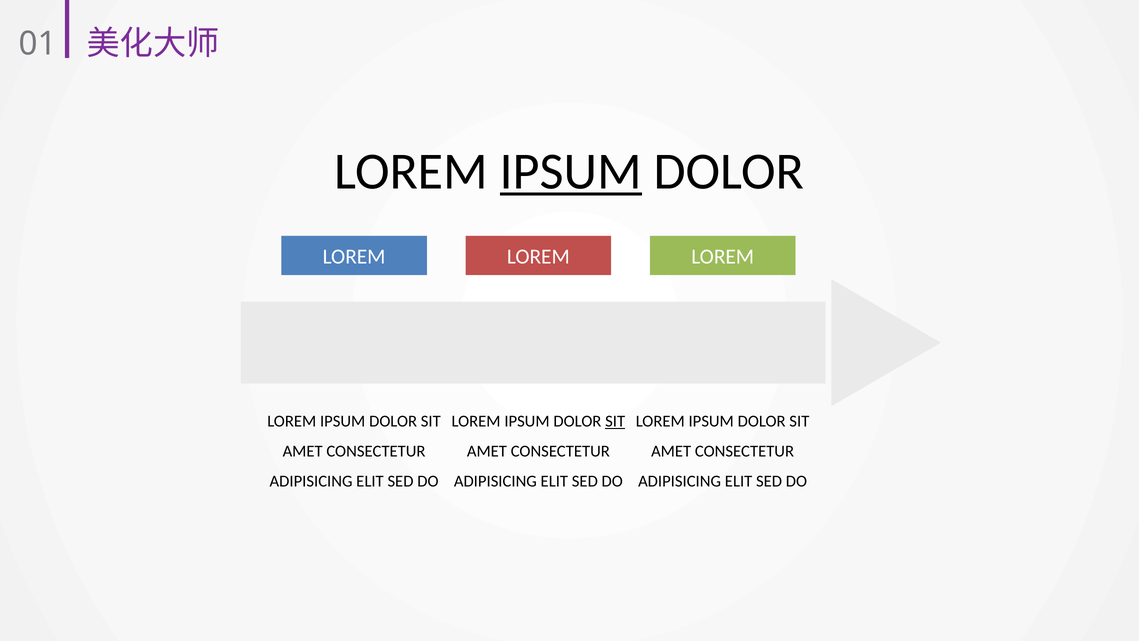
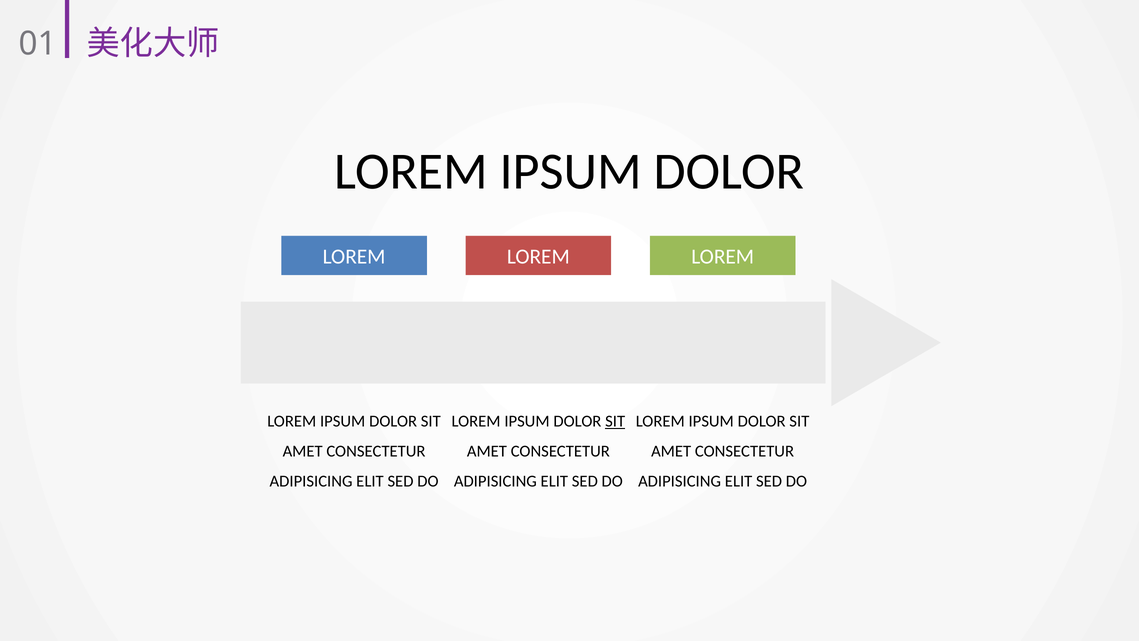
IPSUM at (571, 172) underline: present -> none
